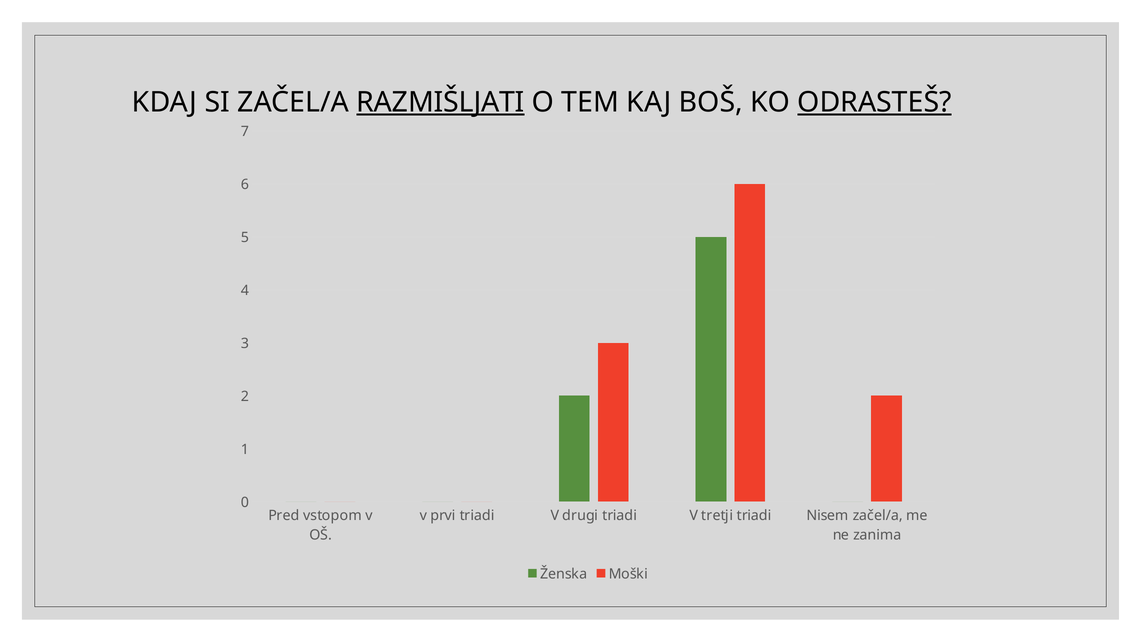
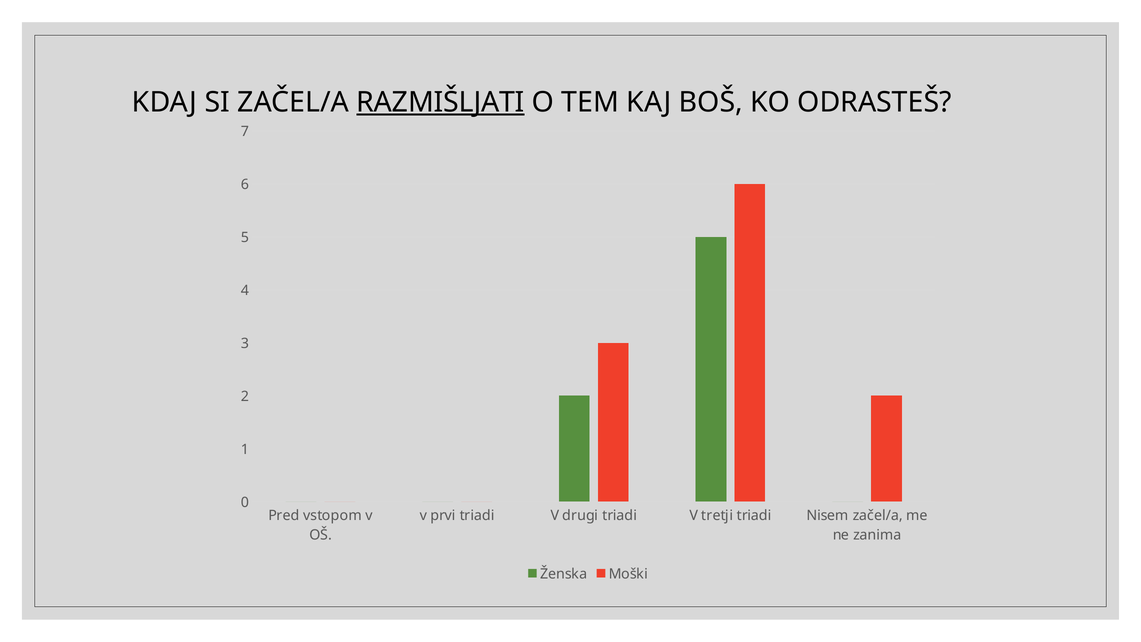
ODRASTEŠ underline: present -> none
